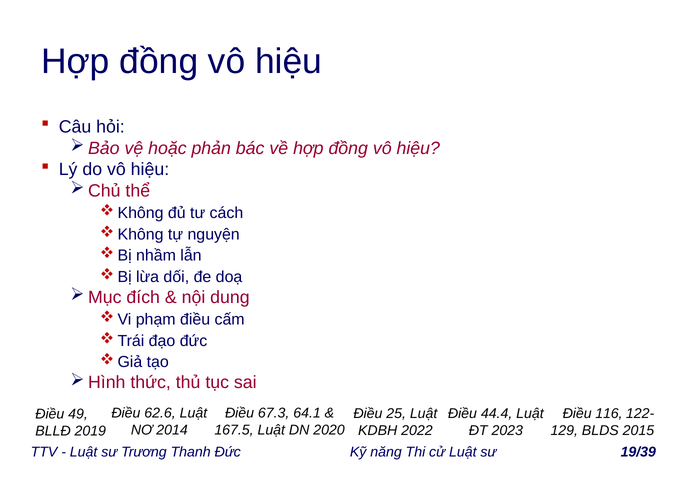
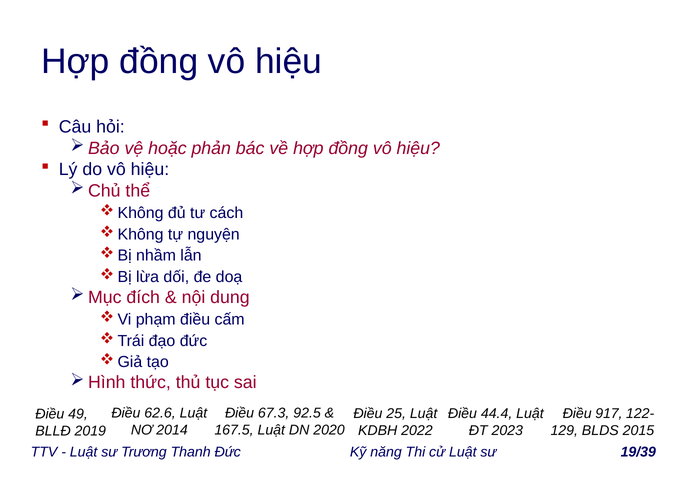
64.1: 64.1 -> 92.5
116: 116 -> 917
